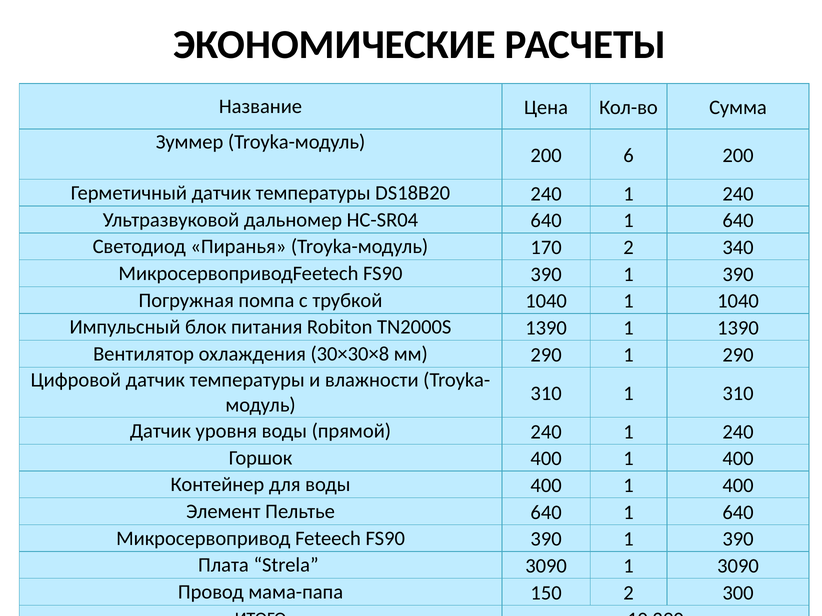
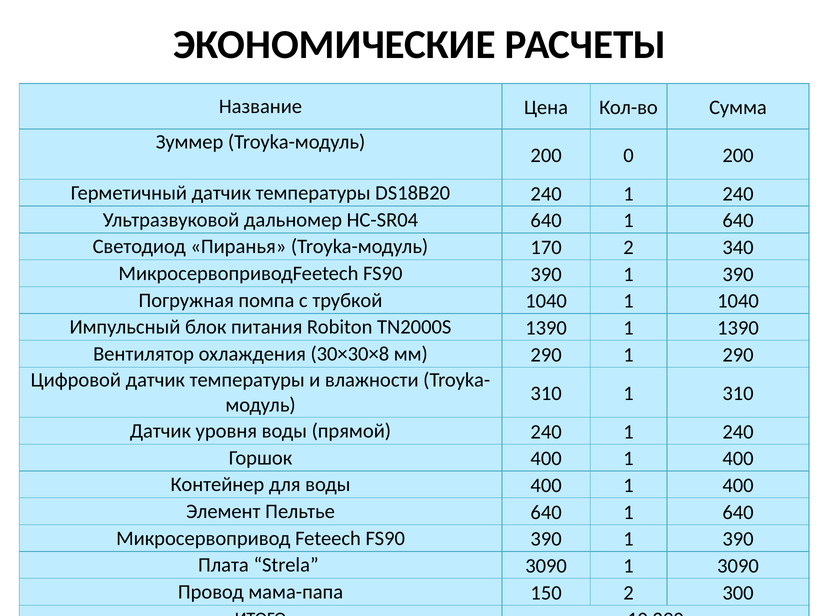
6: 6 -> 0
